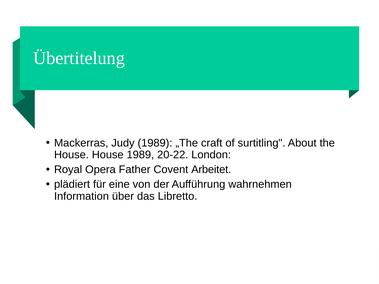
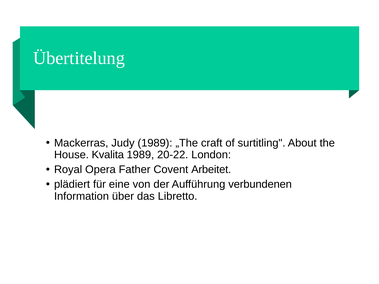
House House: House -> Kvalita
wahrnehmen: wahrnehmen -> verbundenen
